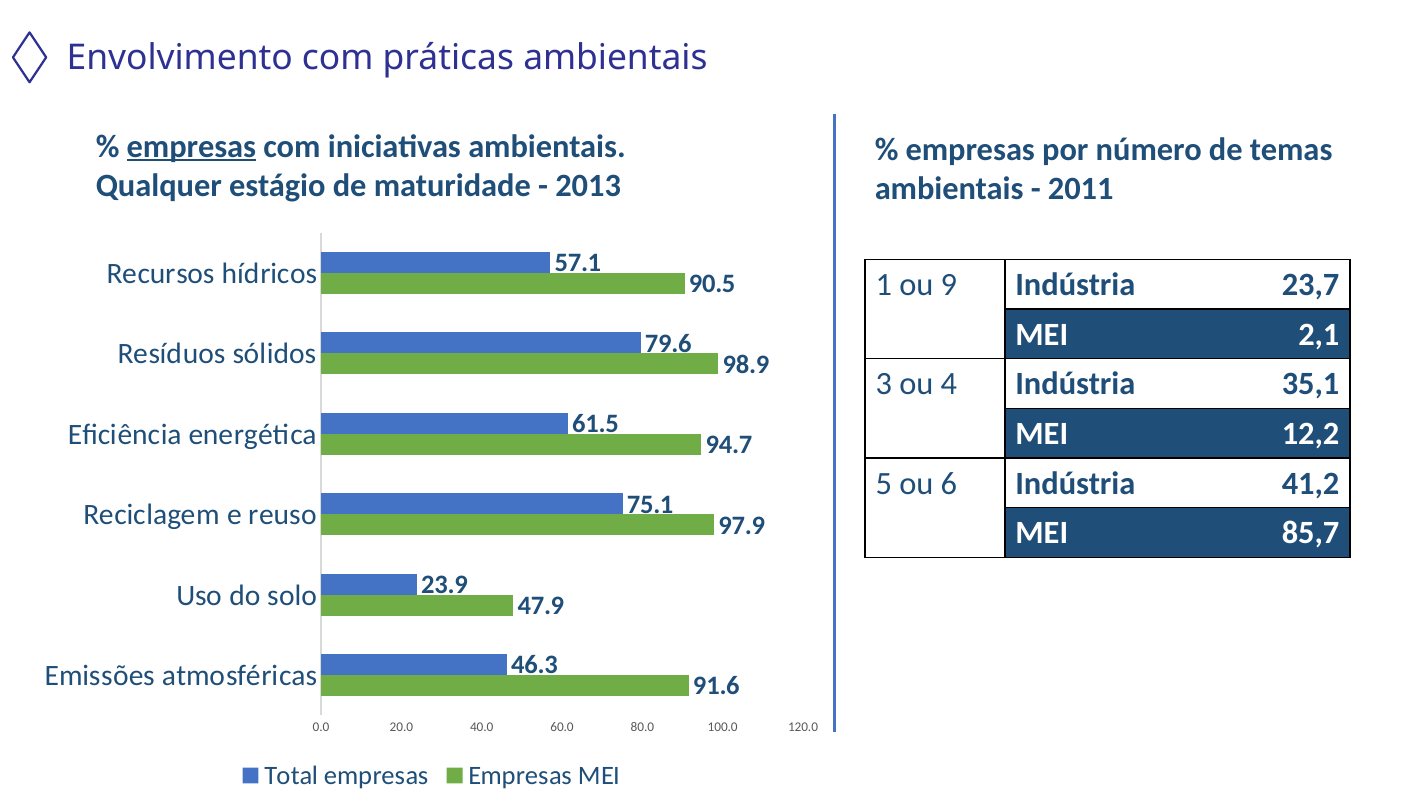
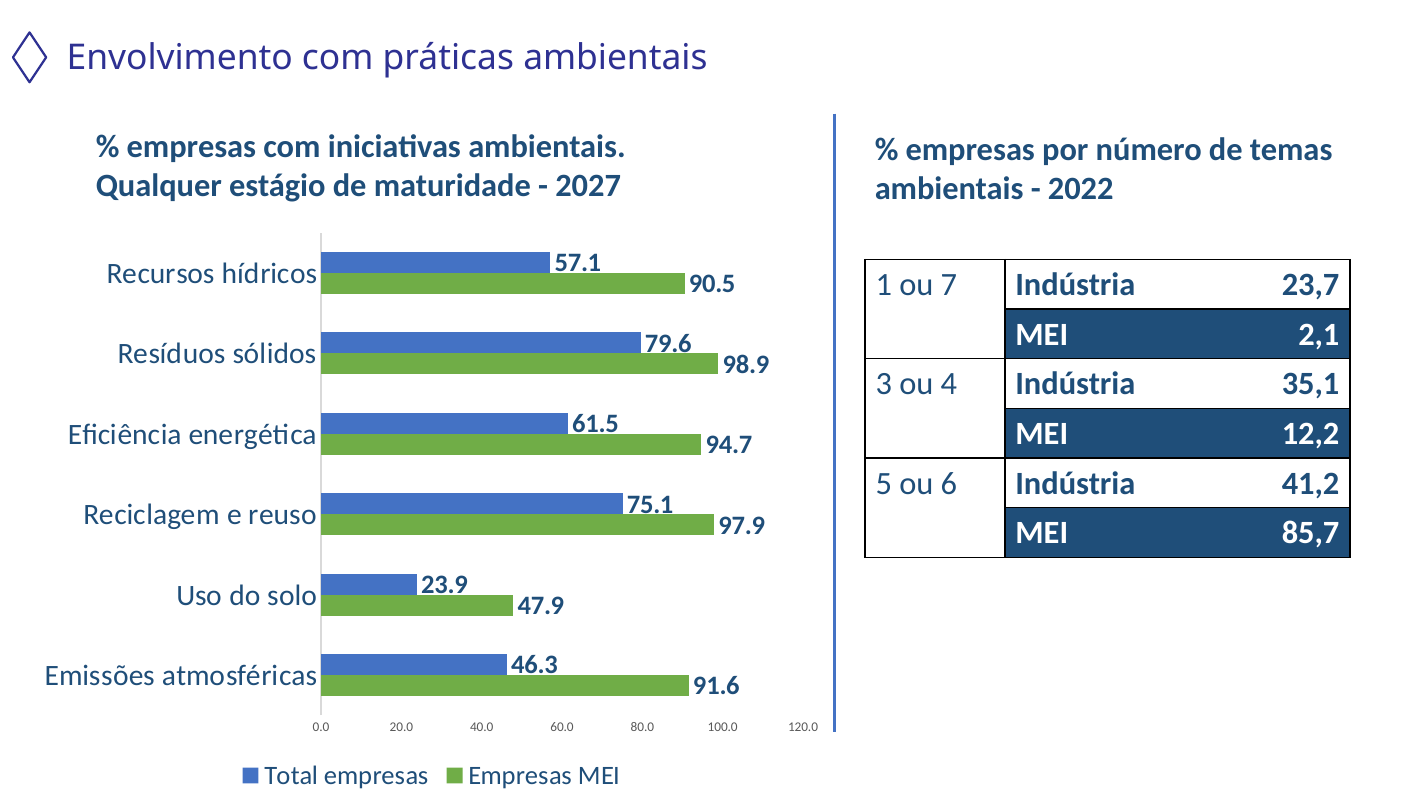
empresas at (191, 146) underline: present -> none
2013: 2013 -> 2027
2011: 2011 -> 2022
9: 9 -> 7
